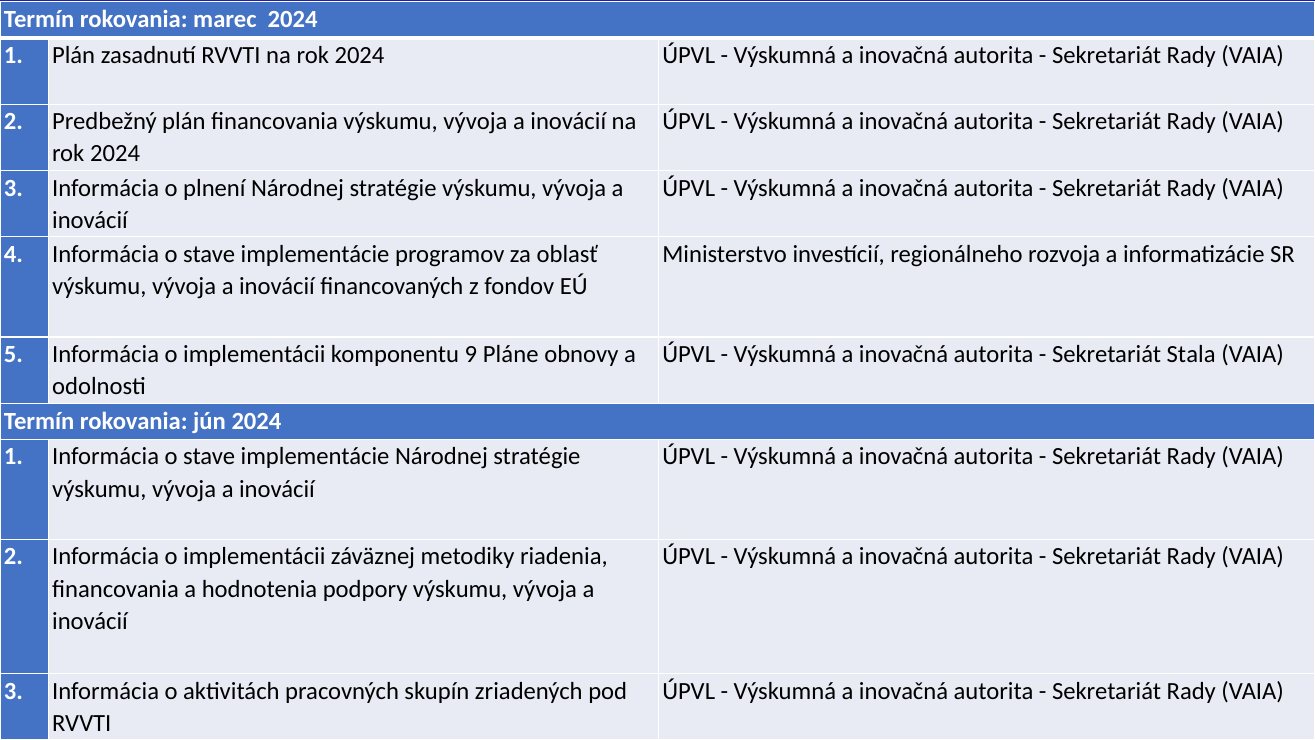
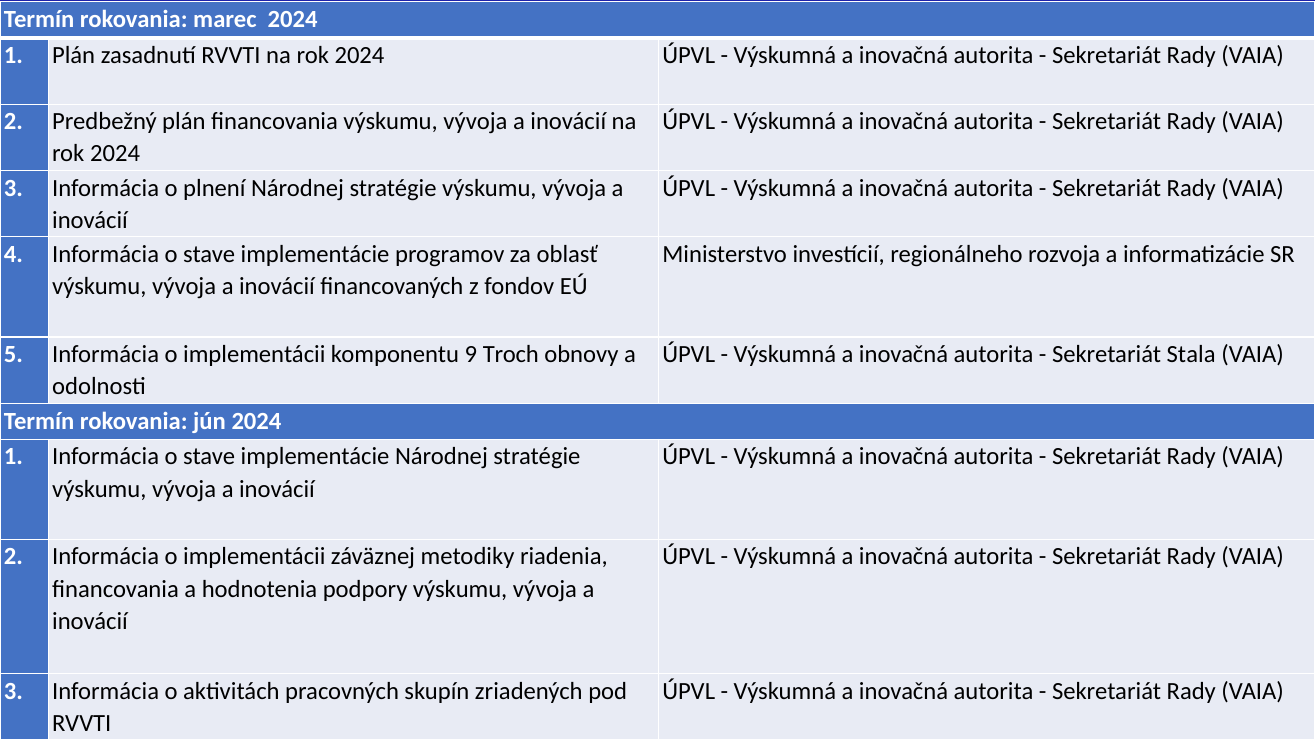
Pláne: Pláne -> Troch
